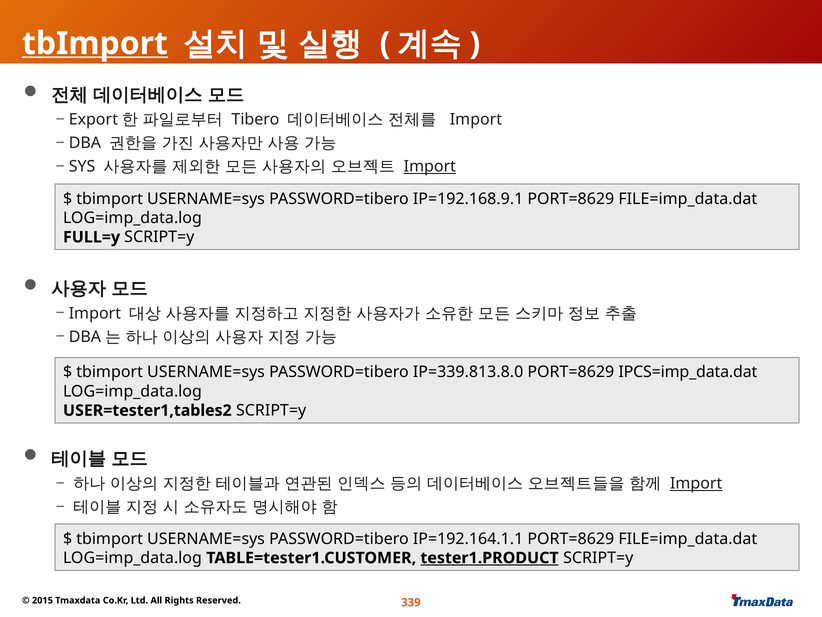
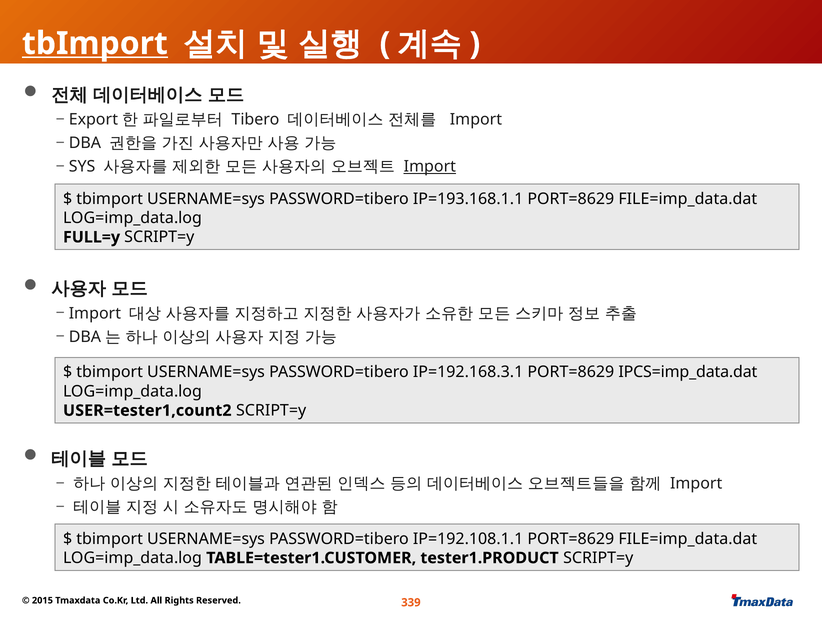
IP=192.168.9.1: IP=192.168.9.1 -> IP=193.168.1.1
IP=339.813.8.0: IP=339.813.8.0 -> IP=192.168.3.1
USER=tester1,tables2: USER=tester1,tables2 -> USER=tester1,count2
Import at (696, 483) underline: present -> none
IP=192.164.1.1: IP=192.164.1.1 -> IP=192.108.1.1
tester1.PRODUCT underline: present -> none
